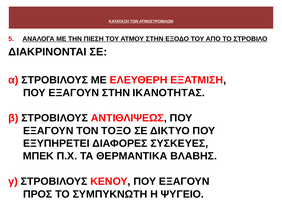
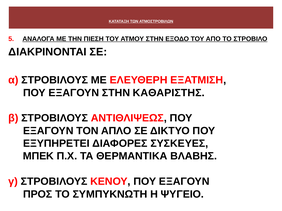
ΙΚΑΝΟΤΗΤΑΣ: ΙΚΑΝΟΤΗΤΑΣ -> ΚΑΘΑΡΙΣΤΗΣ
ΤΟΞΟ: ΤΟΞΟ -> ΑΠΛΟ
